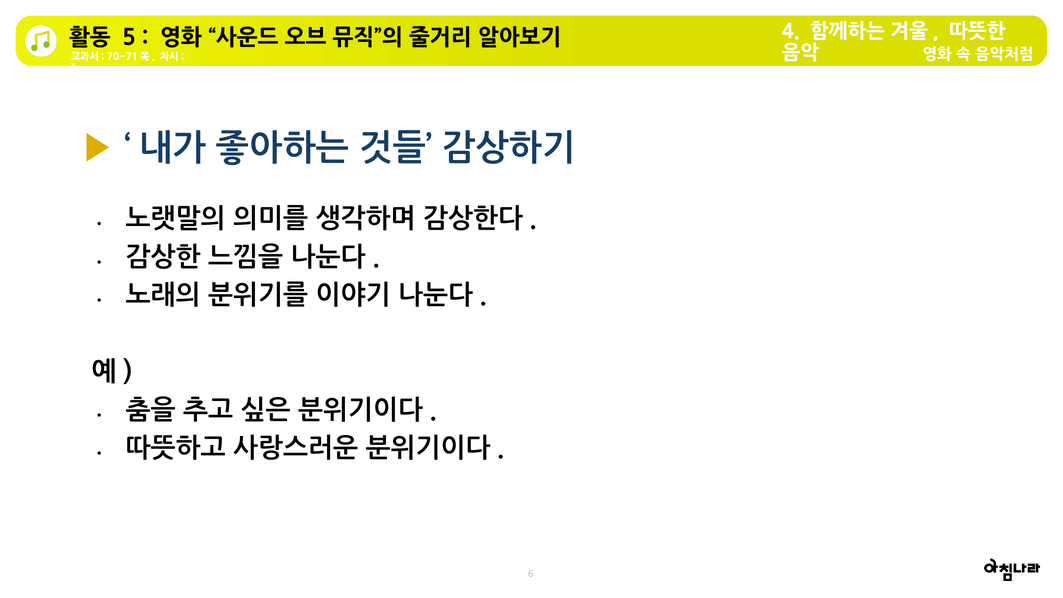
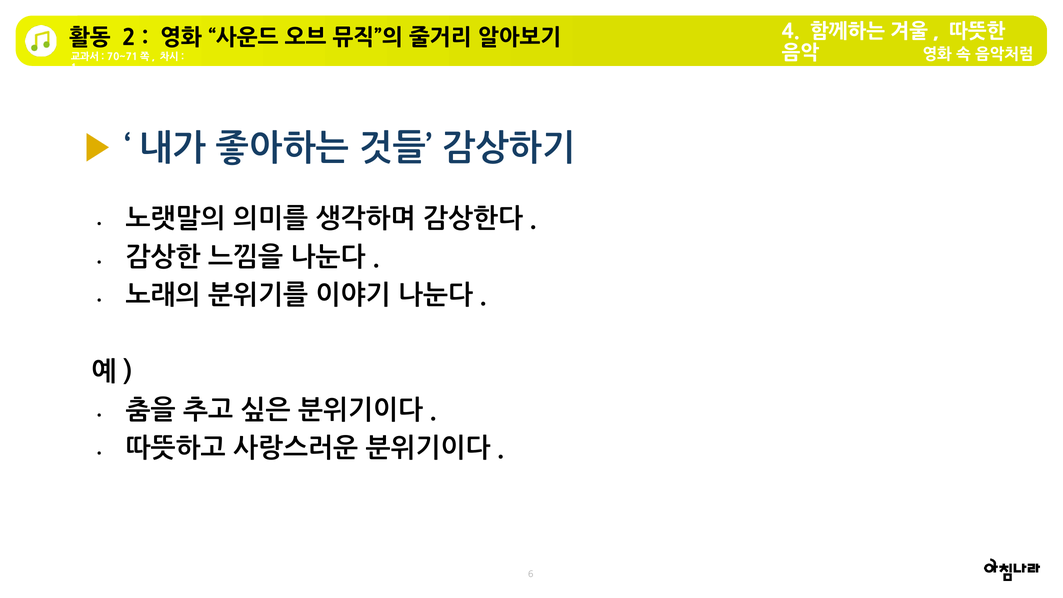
5: 5 -> 2
